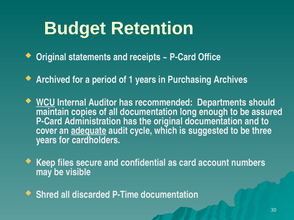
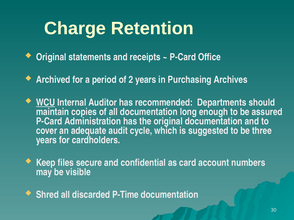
Budget: Budget -> Charge
1: 1 -> 2
adequate underline: present -> none
